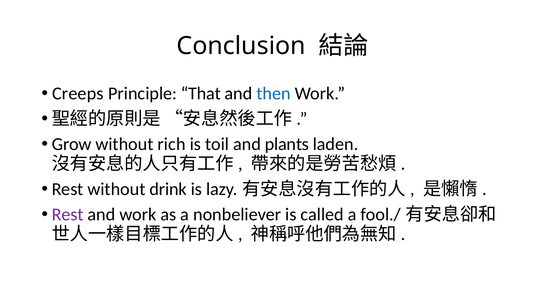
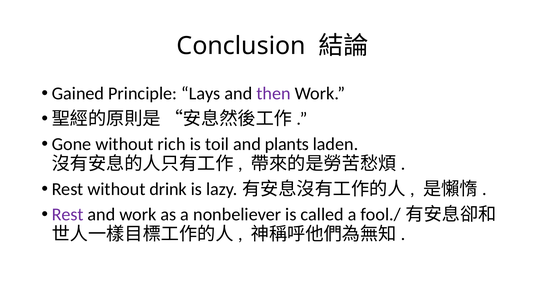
Creeps: Creeps -> Gained
That: That -> Lays
then colour: blue -> purple
Grow: Grow -> Gone
